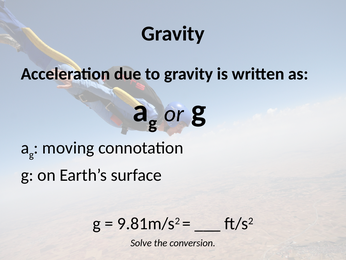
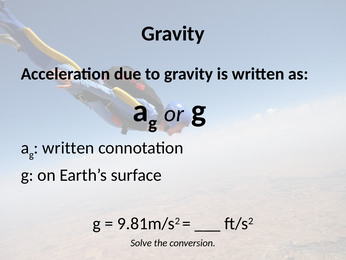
moving at (68, 148): moving -> written
